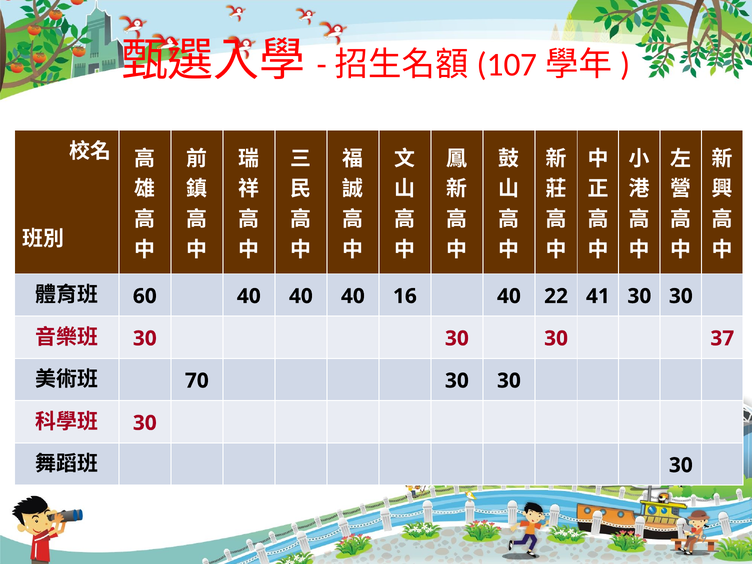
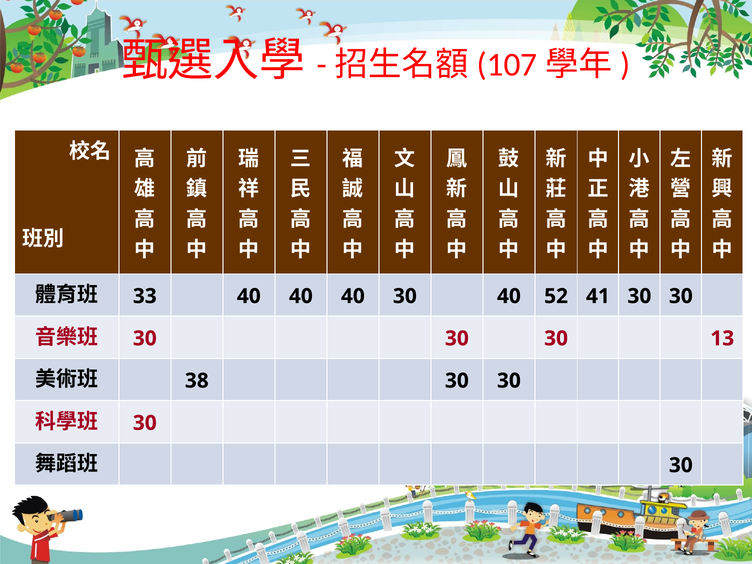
60: 60 -> 33
40 16: 16 -> 30
22: 22 -> 52
37: 37 -> 13
70: 70 -> 38
